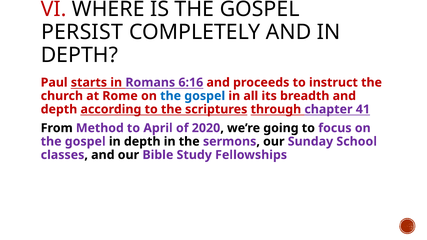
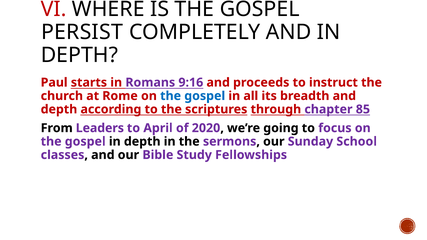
6:16: 6:16 -> 9:16
41: 41 -> 85
Method: Method -> Leaders
